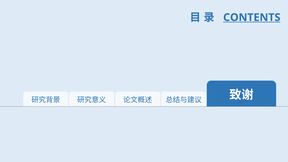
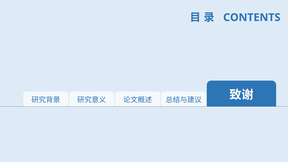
CONTENTS underline: present -> none
